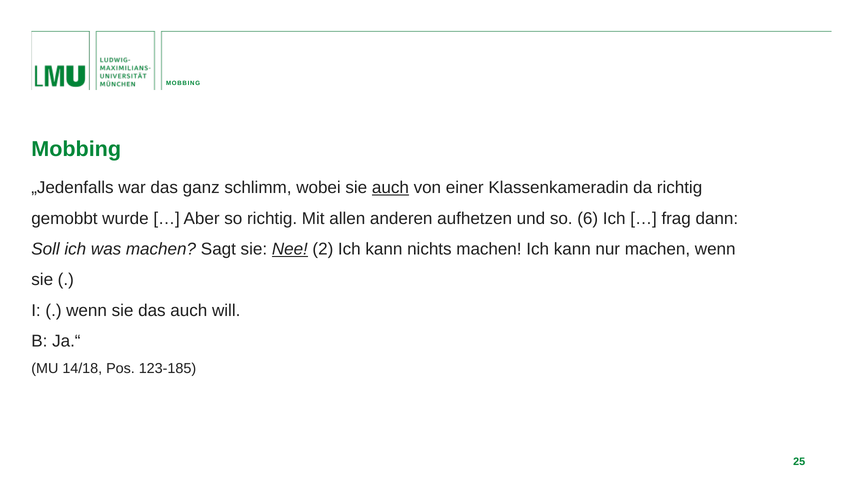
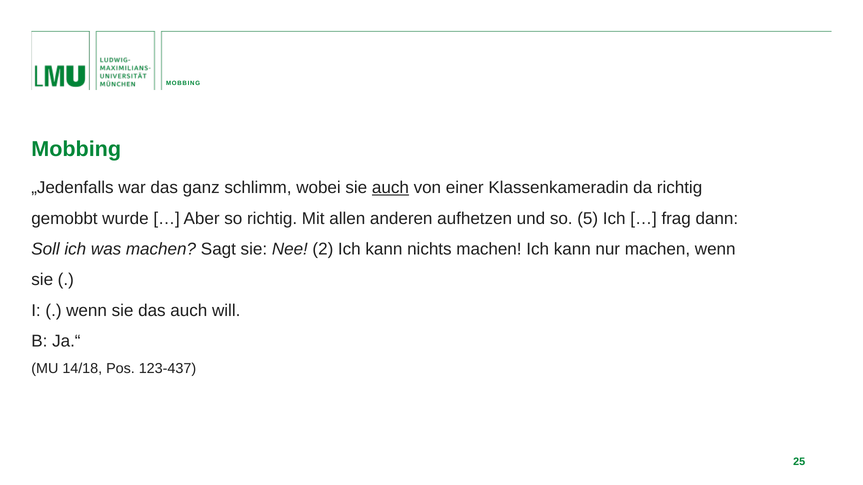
6: 6 -> 5
Nee underline: present -> none
123-185: 123-185 -> 123-437
